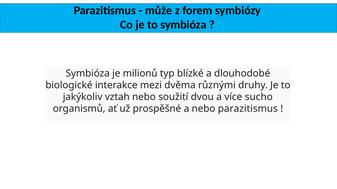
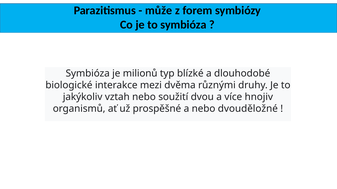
sucho: sucho -> hnojiv
nebo parazitismus: parazitismus -> dvouděložné
